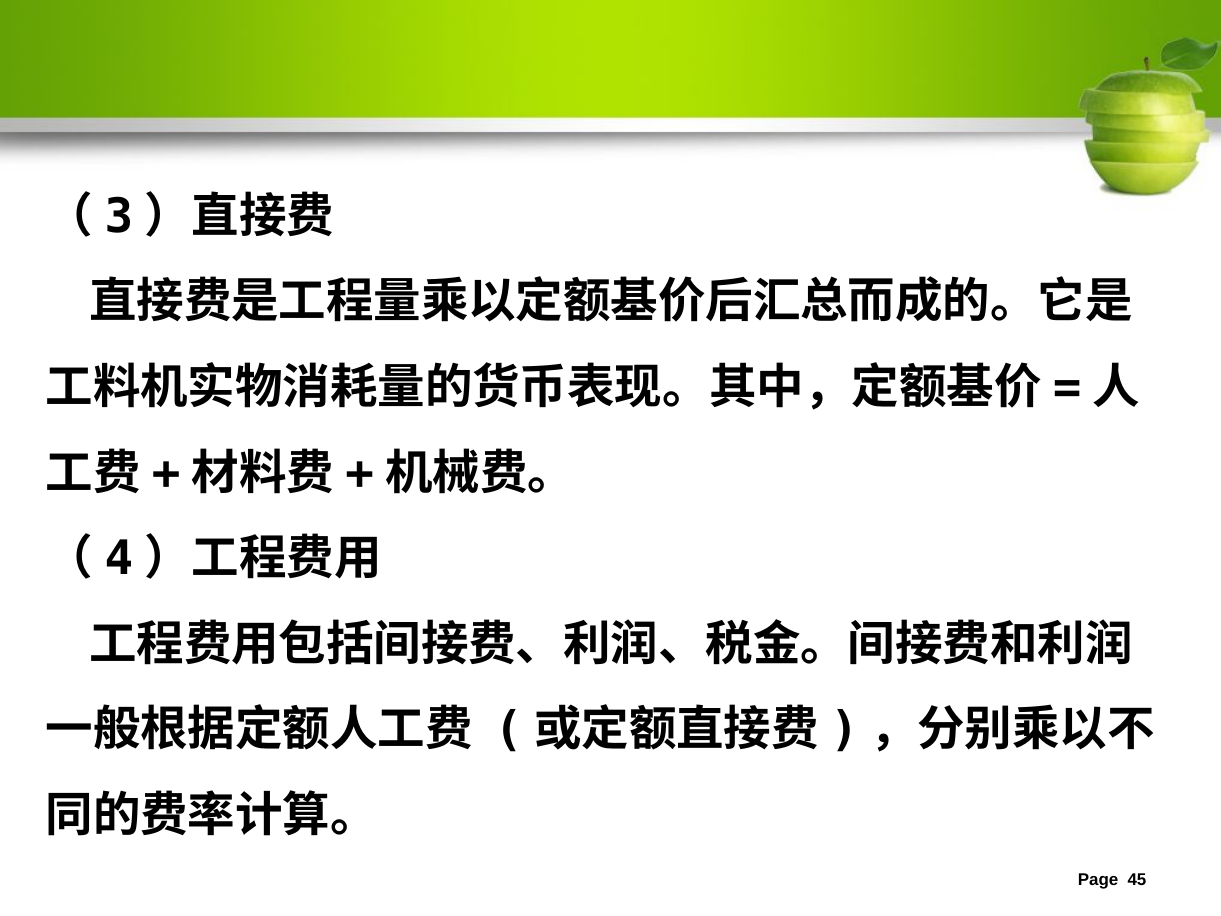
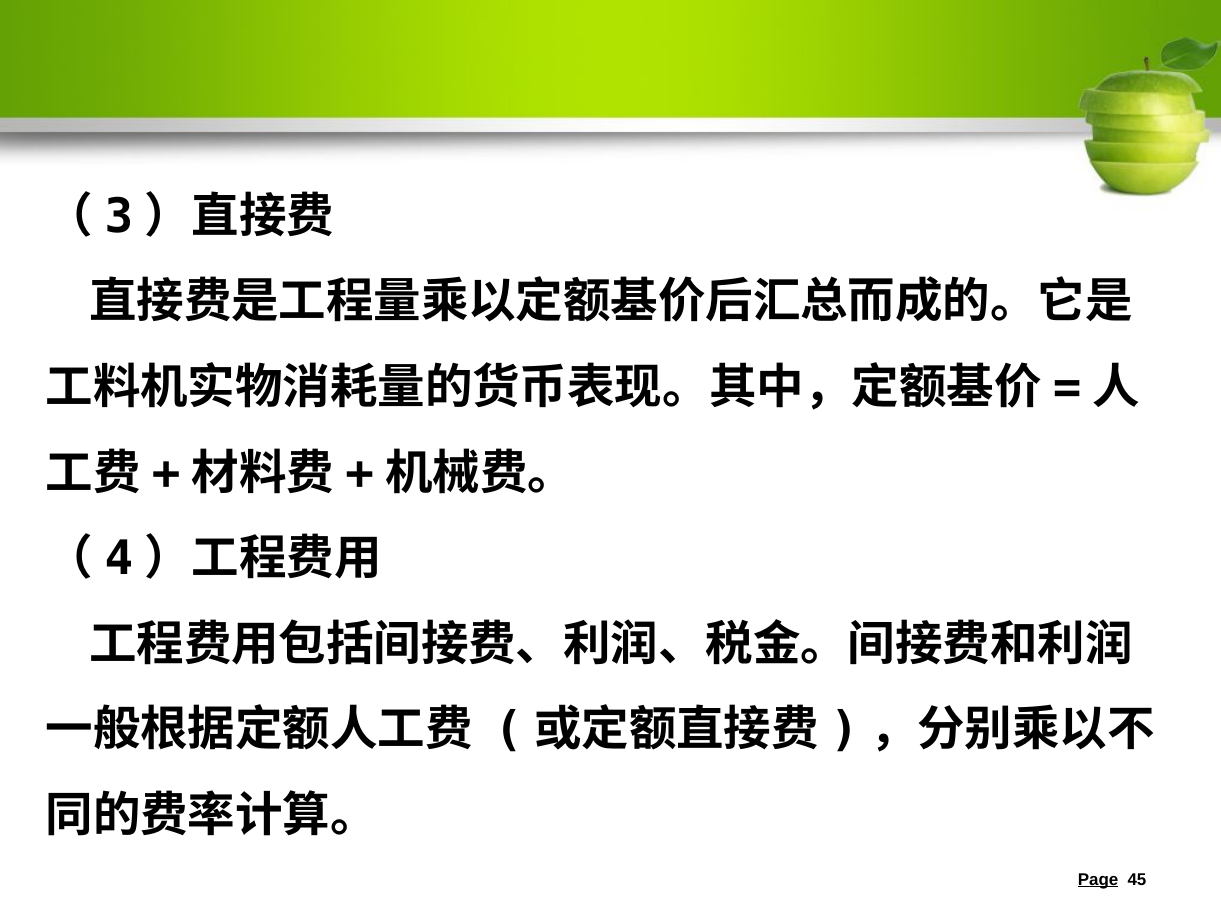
Page underline: none -> present
